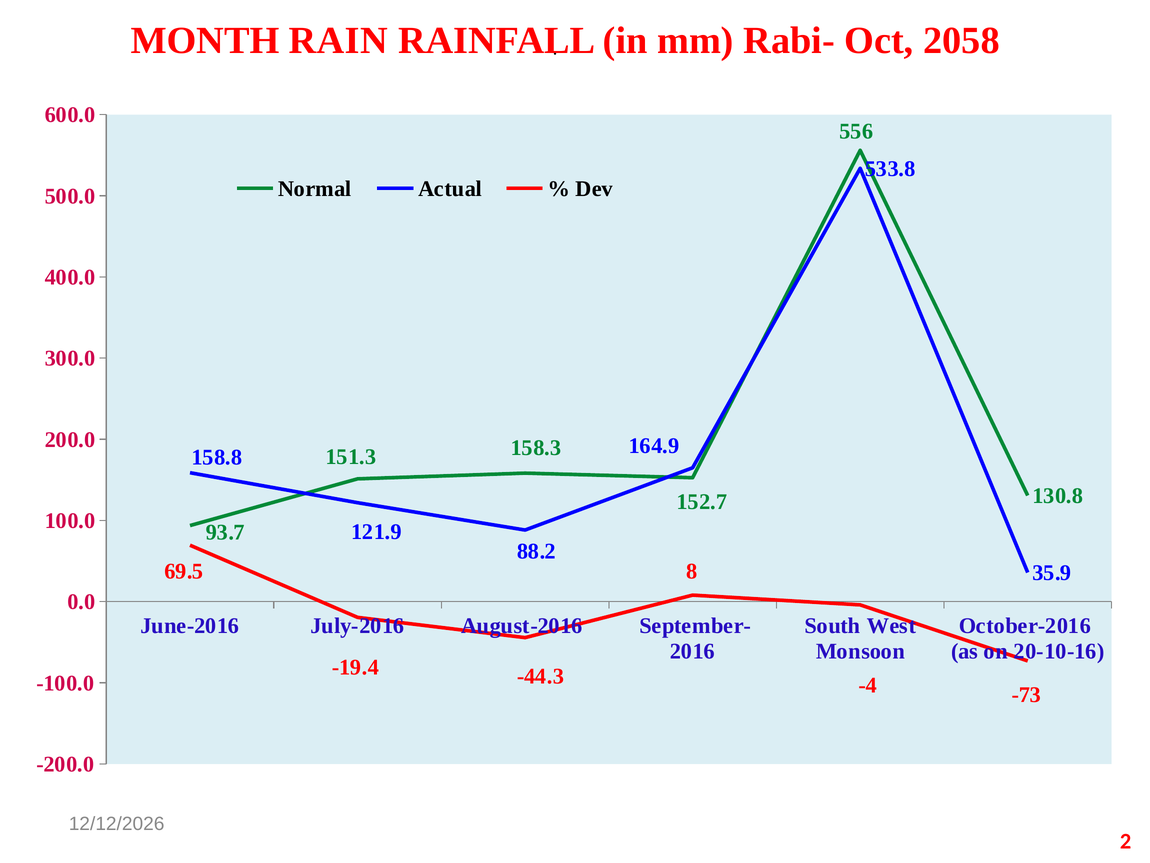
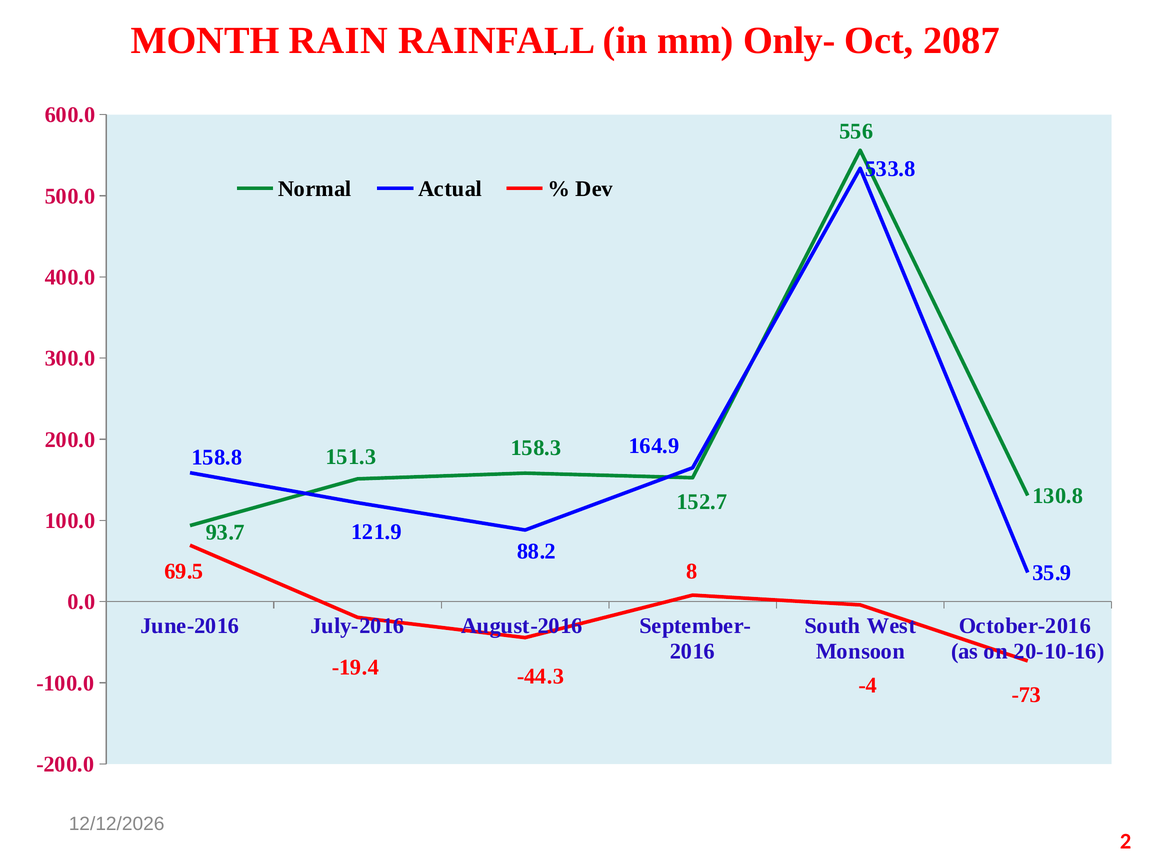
Rabi-: Rabi- -> Only-
2058: 2058 -> 2087
